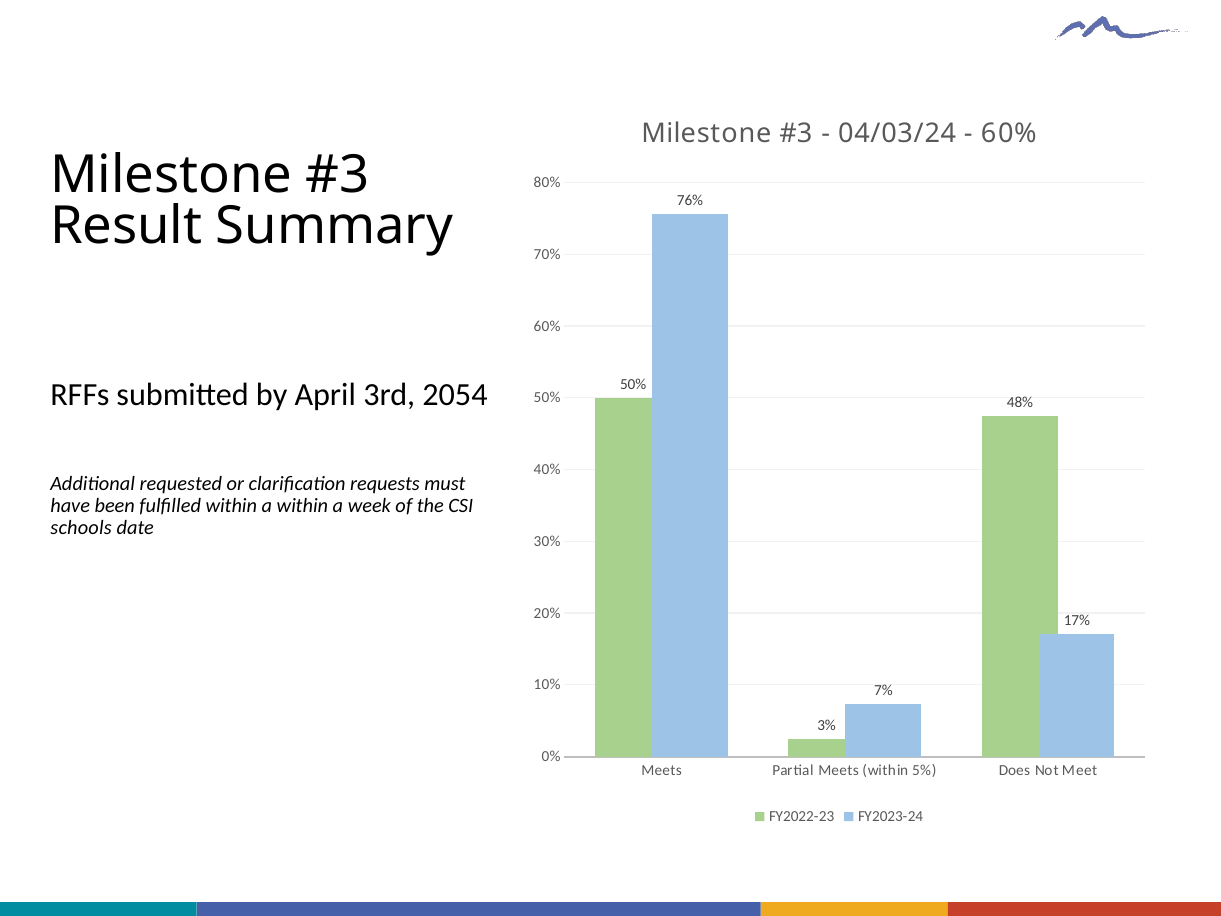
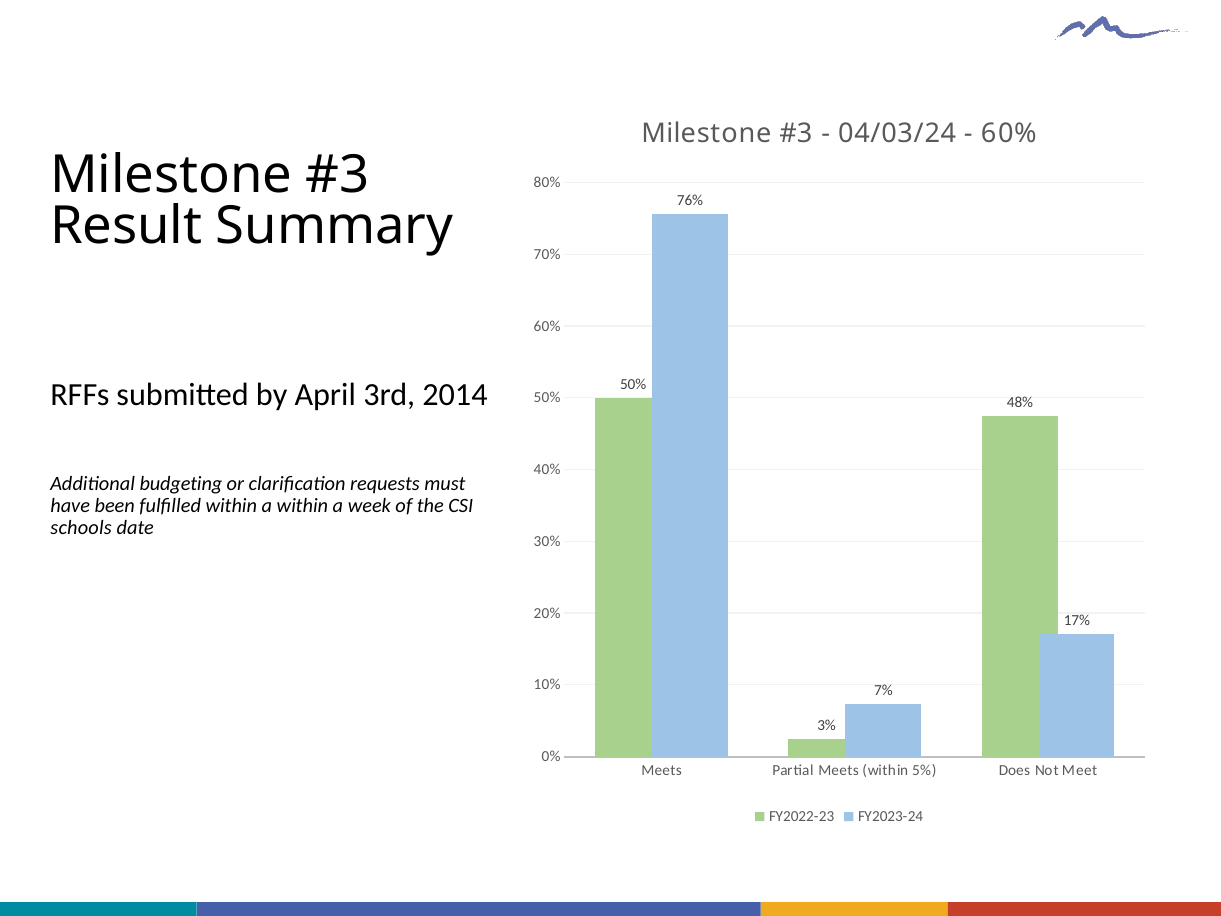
2054: 2054 -> 2014
requested: requested -> budgeting
